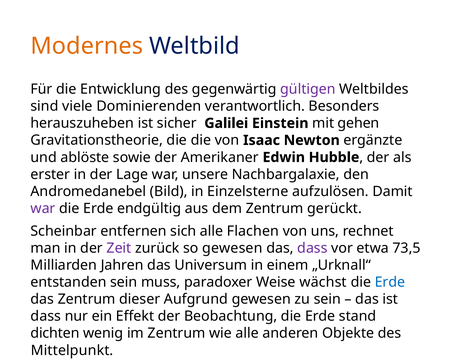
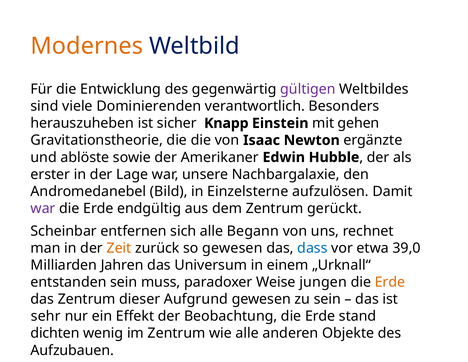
Galilei: Galilei -> Knapp
Flachen: Flachen -> Begann
Zeit colour: purple -> orange
dass at (312, 248) colour: purple -> blue
73,5: 73,5 -> 39,0
wächst: wächst -> jungen
Erde at (390, 282) colour: blue -> orange
dass at (46, 316): dass -> sehr
Mittelpunkt: Mittelpunkt -> Aufzubauen
